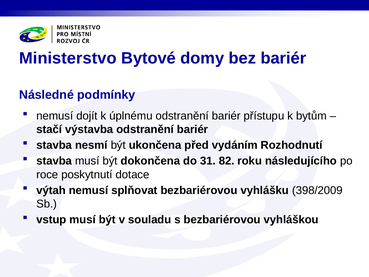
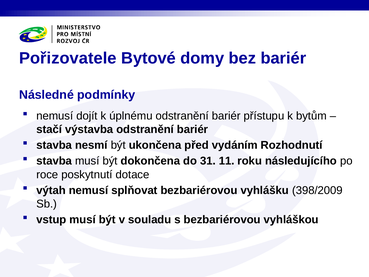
Ministerstvo: Ministerstvo -> Pořizovatele
82: 82 -> 11
